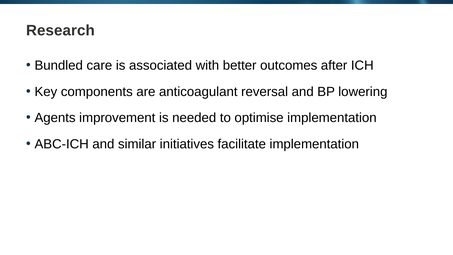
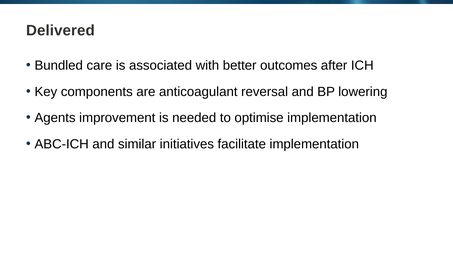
Research: Research -> Delivered
